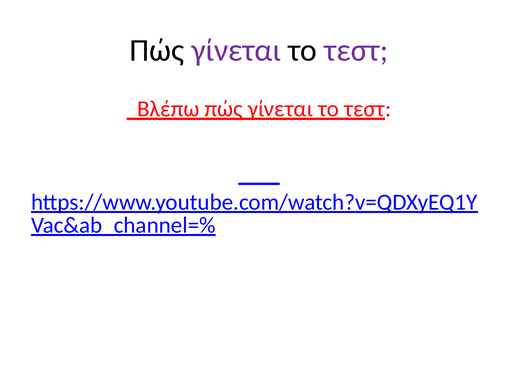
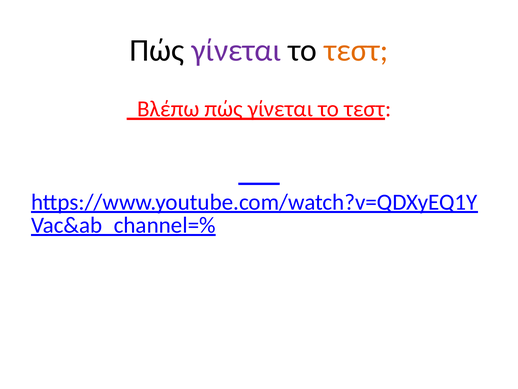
τεστ at (356, 50) colour: purple -> orange
